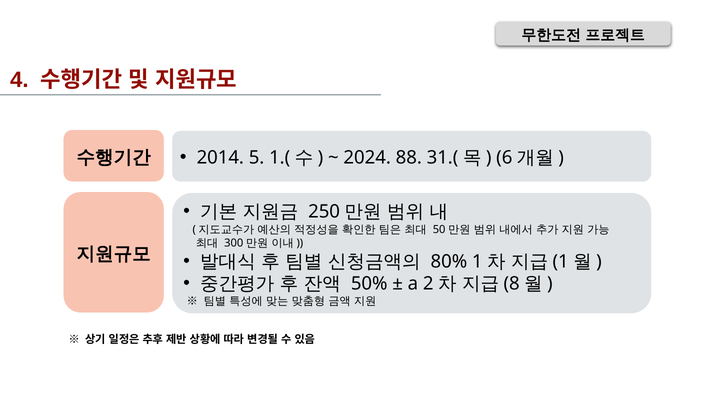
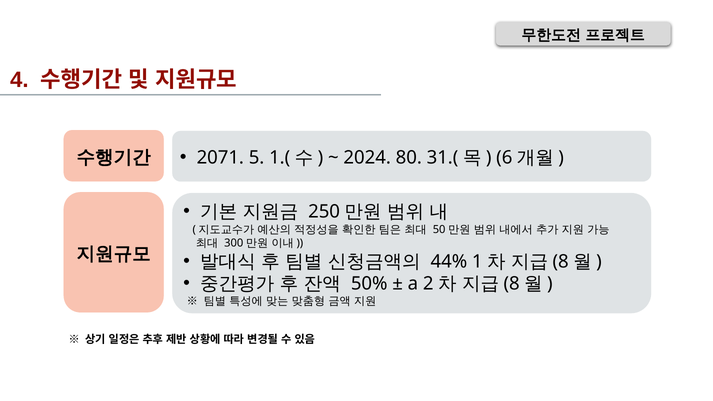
2014: 2014 -> 2071
88: 88 -> 80
80%: 80% -> 44%
1 at (561, 262): 1 -> 8
